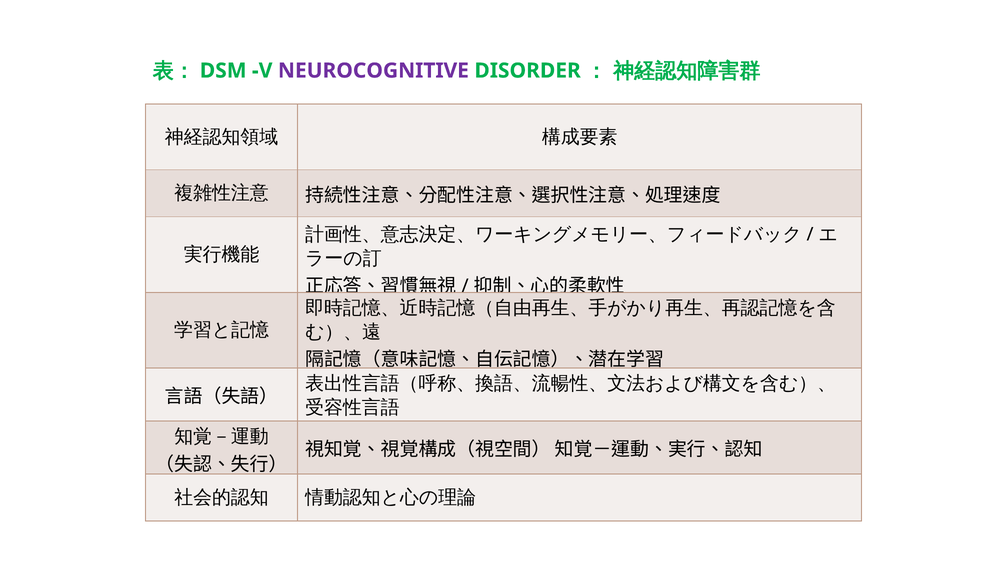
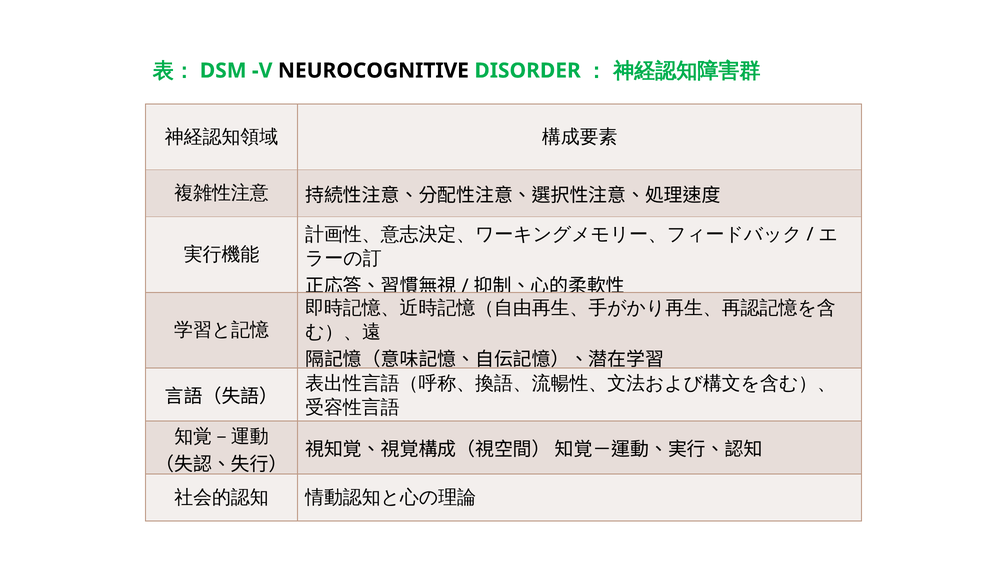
NEUROCOGNITIVE colour: purple -> black
